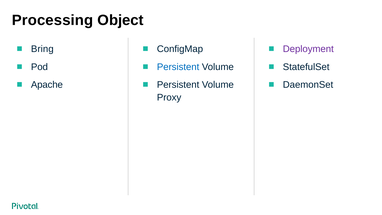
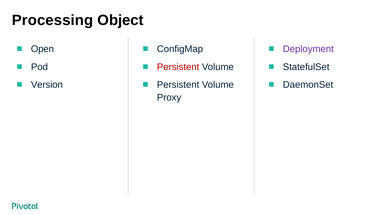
Bring: Bring -> Open
Persistent at (178, 67) colour: blue -> red
Apache: Apache -> Version
